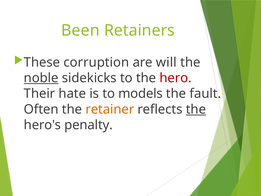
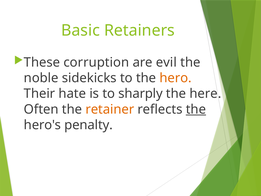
Been: Been -> Basic
will: will -> evil
noble underline: present -> none
hero colour: red -> orange
models: models -> sharply
fault: fault -> here
